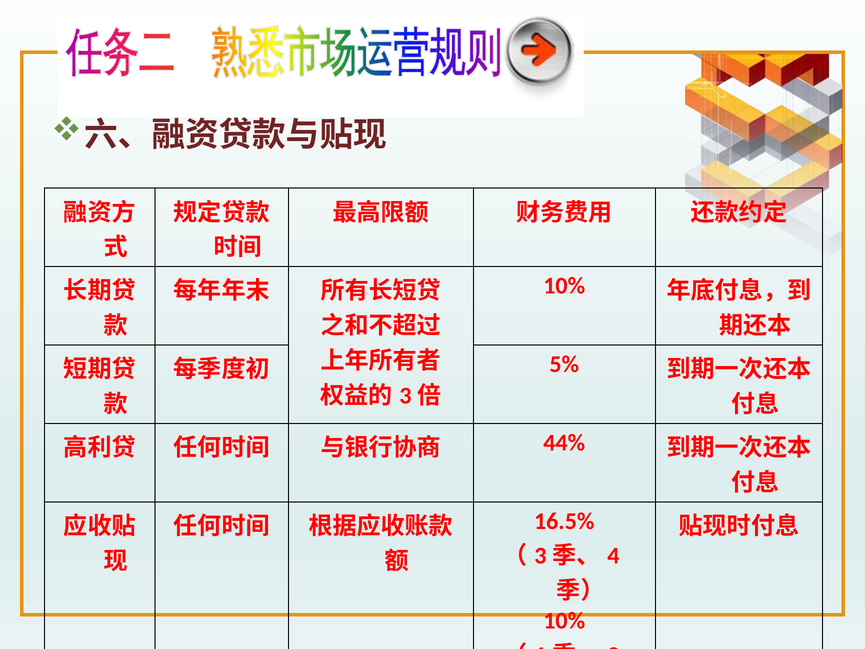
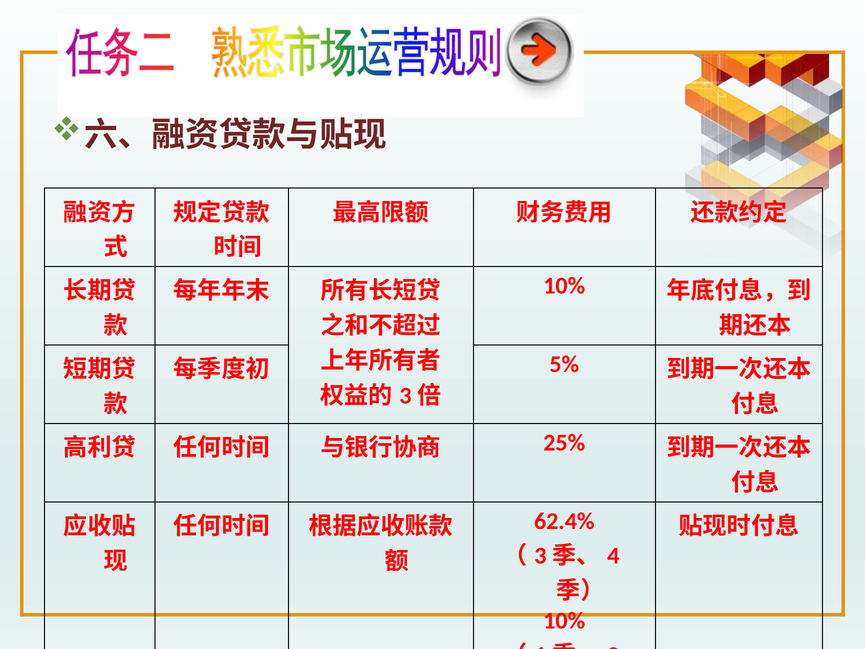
44%: 44% -> 25%
16.5%: 16.5% -> 62.4%
